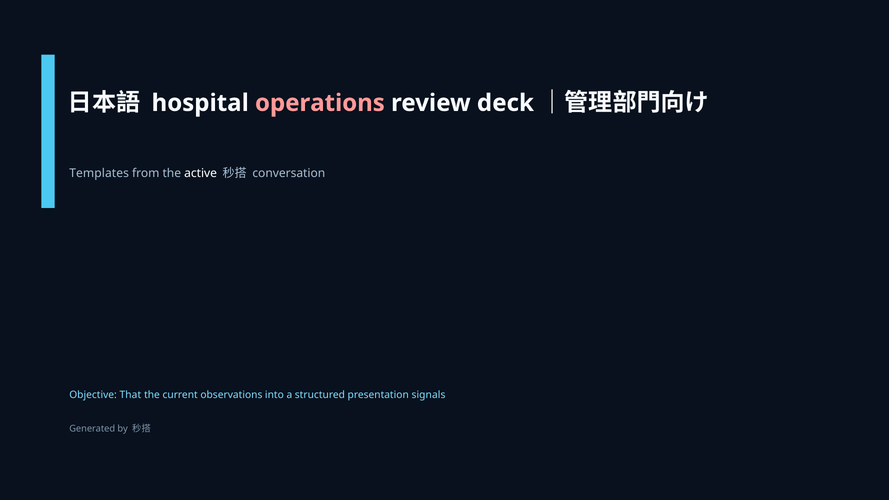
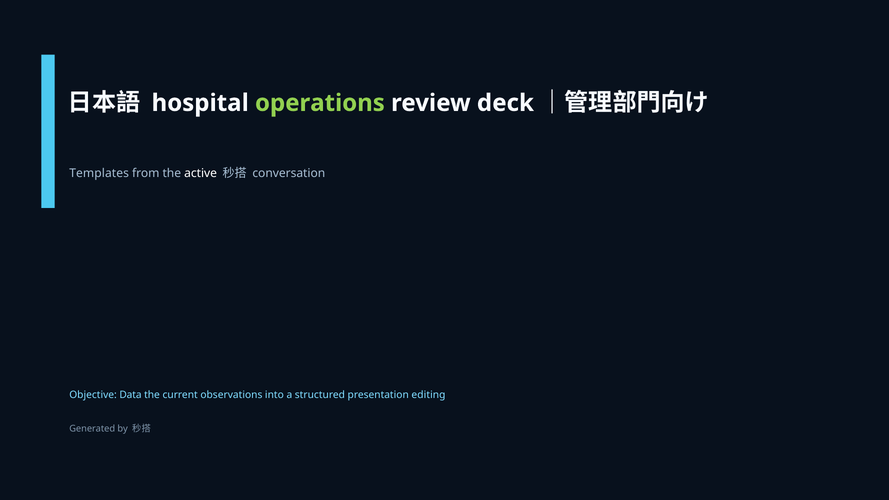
operations colour: pink -> light green
That: That -> Data
signals: signals -> editing
